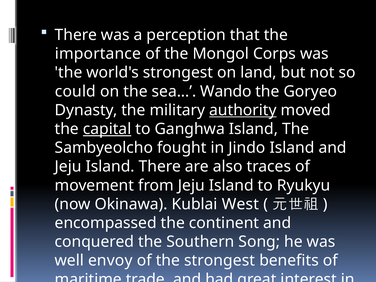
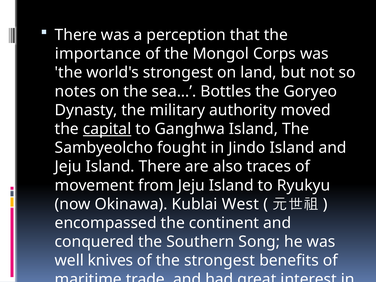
could: could -> notes
Wando: Wando -> Bottles
authority underline: present -> none
envoy: envoy -> knives
